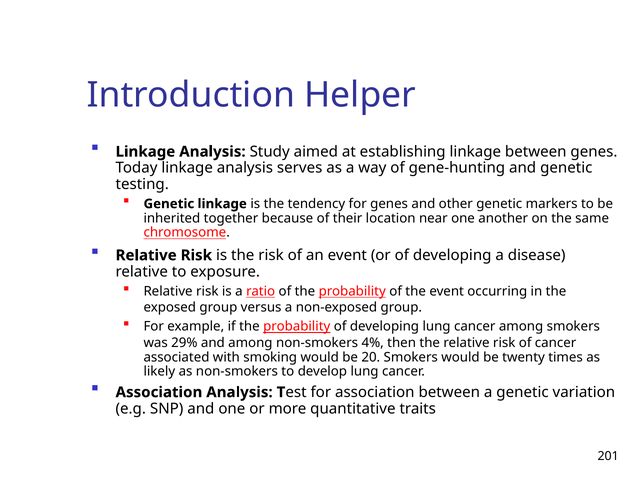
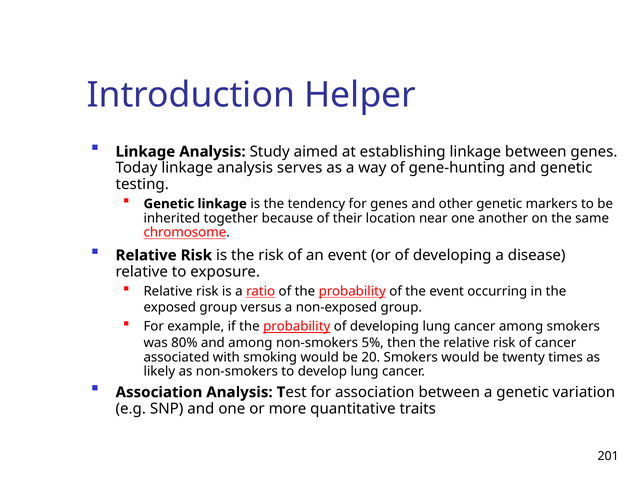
29%: 29% -> 80%
4%: 4% -> 5%
